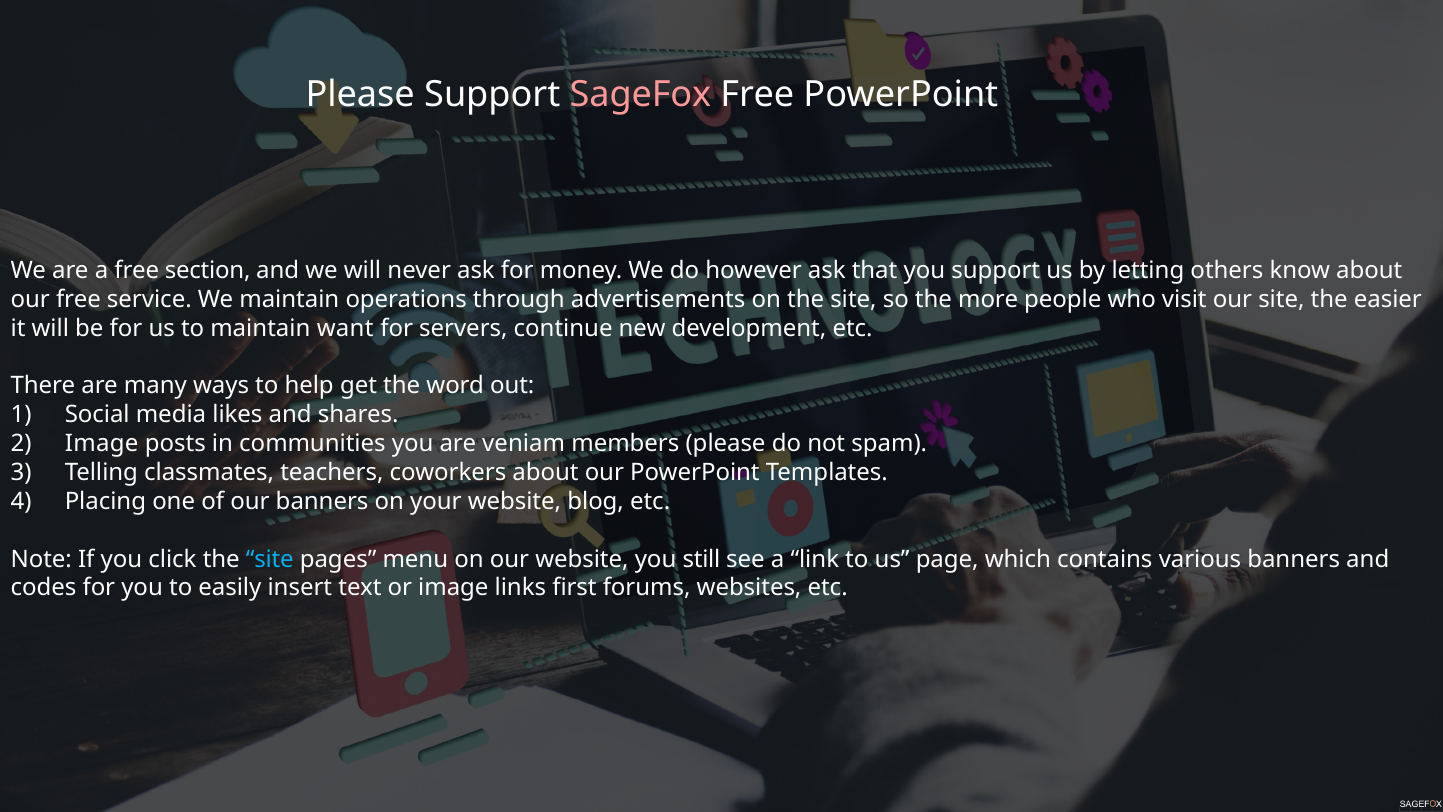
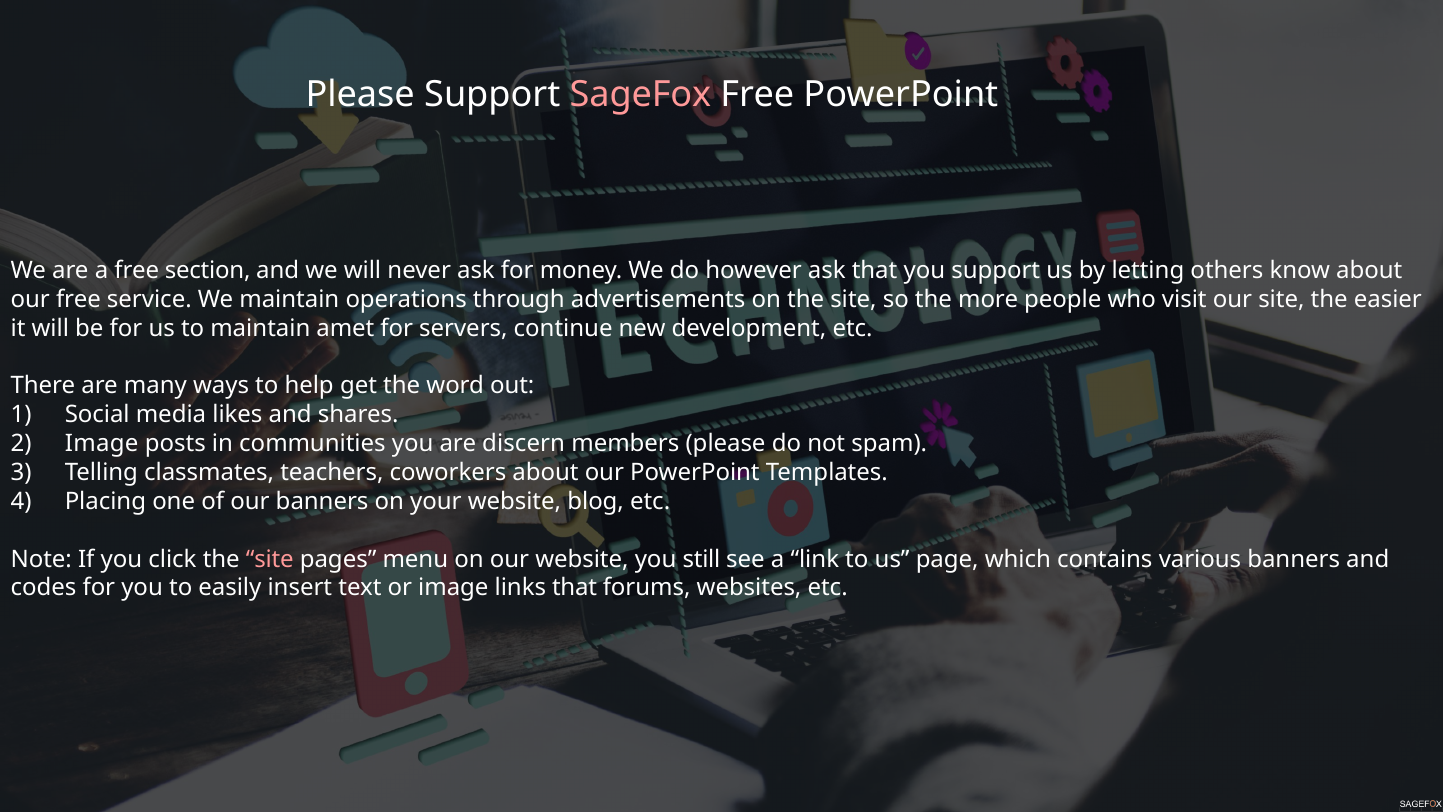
want: want -> amet
veniam: veniam -> discern
site at (270, 559) colour: light blue -> pink
links first: first -> that
